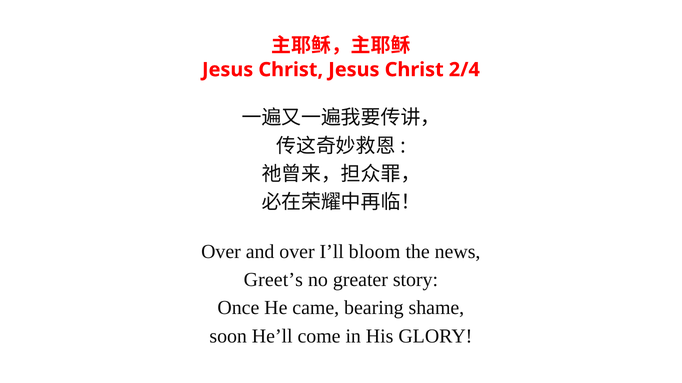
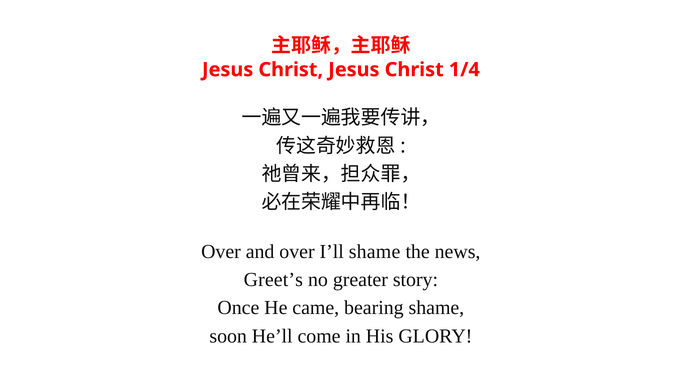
2/4: 2/4 -> 1/4
I’ll bloom: bloom -> shame
